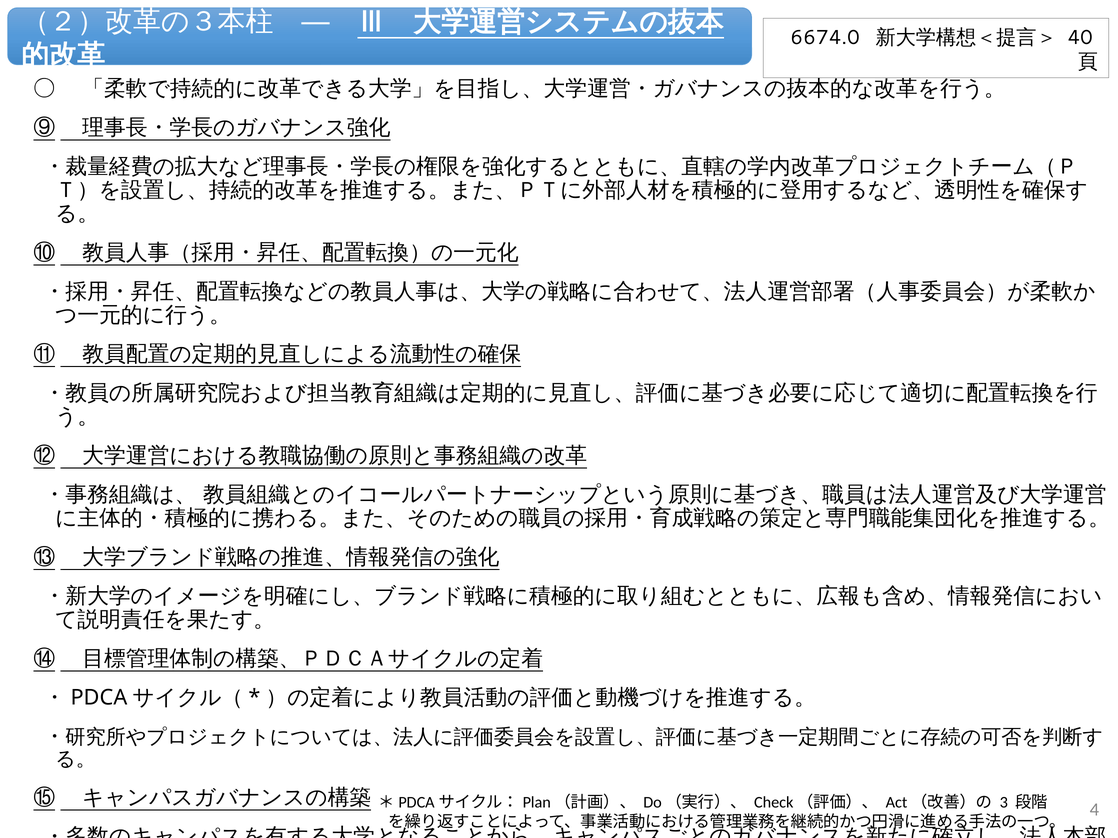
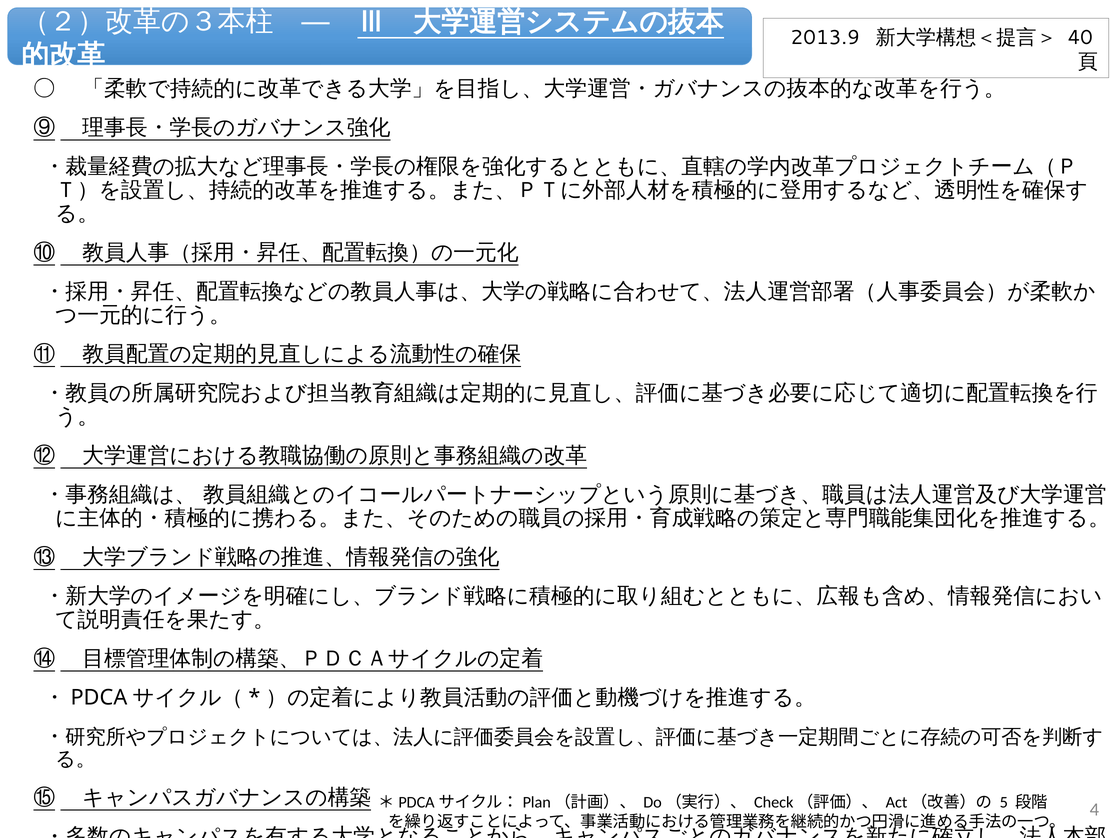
6674.0: 6674.0 -> 2013.9
3: 3 -> 5
